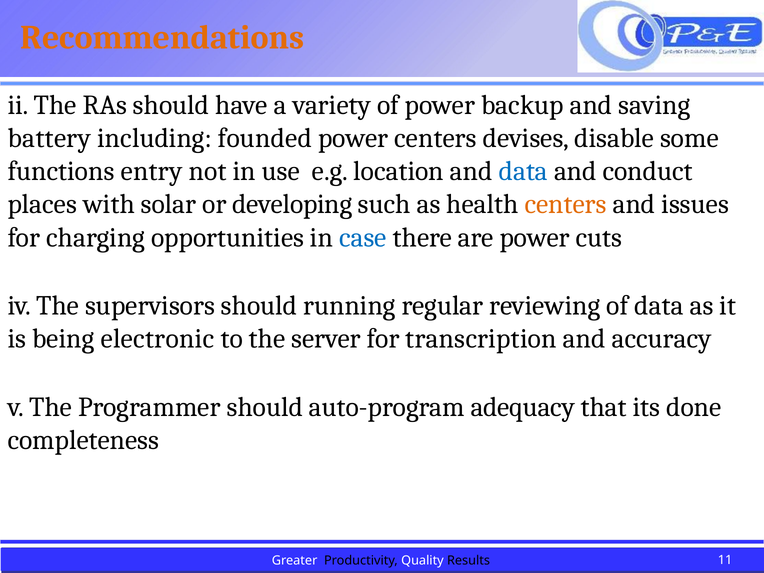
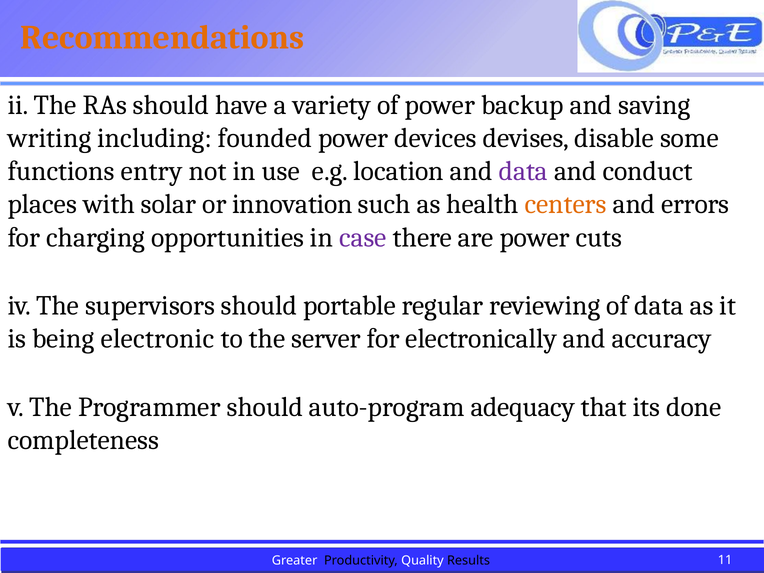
battery: battery -> writing
power centers: centers -> devices
data at (523, 171) colour: blue -> purple
developing: developing -> innovation
issues: issues -> errors
case colour: blue -> purple
running: running -> portable
transcription: transcription -> electronically
